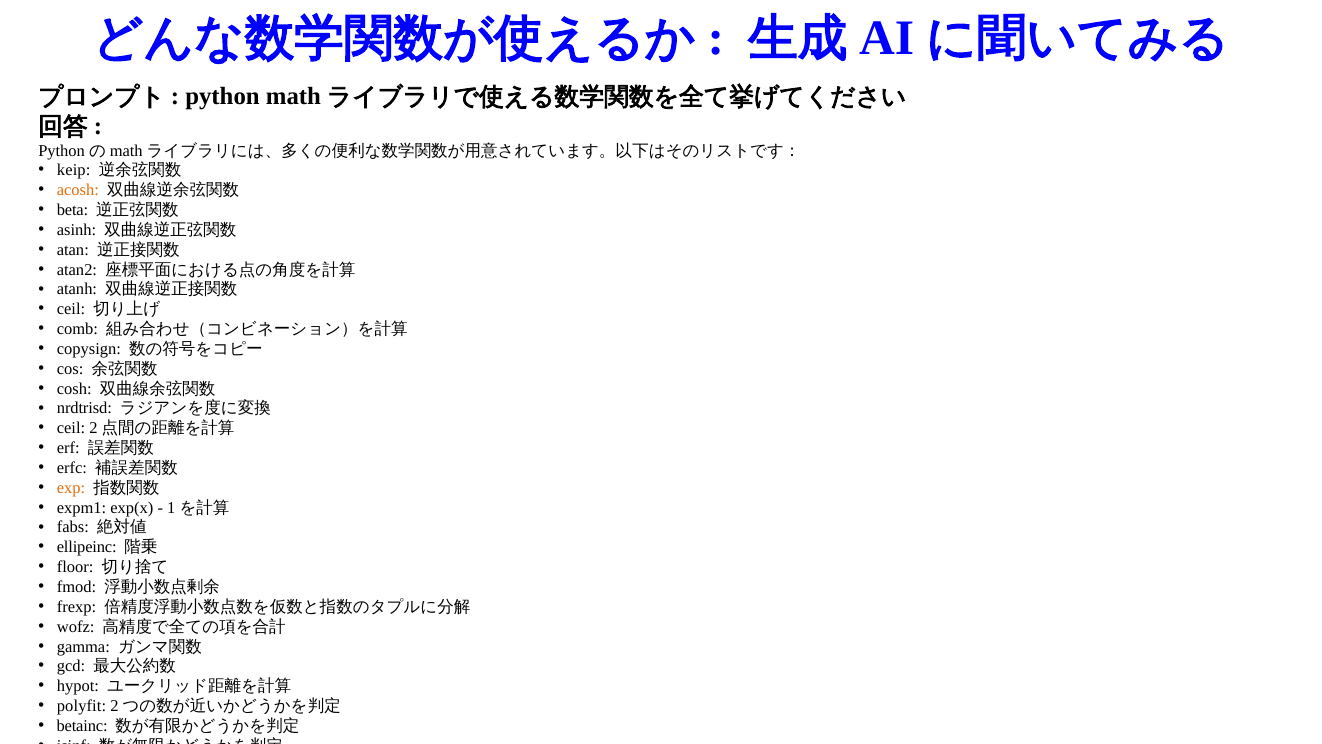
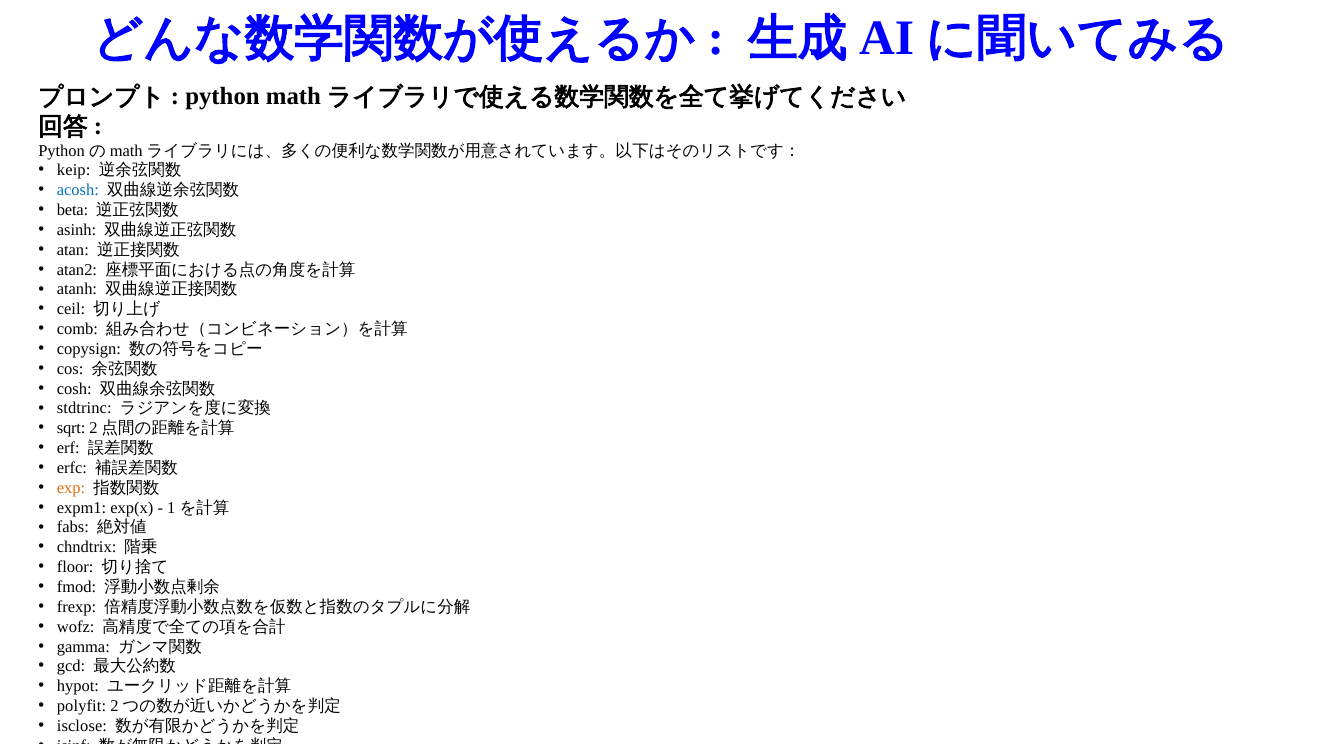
acosh colour: orange -> blue
nrdtrisd: nrdtrisd -> stdtrinc
ceil at (71, 428): ceil -> sqrt
ellipeinc: ellipeinc -> chndtrix
betainc: betainc -> isclose
